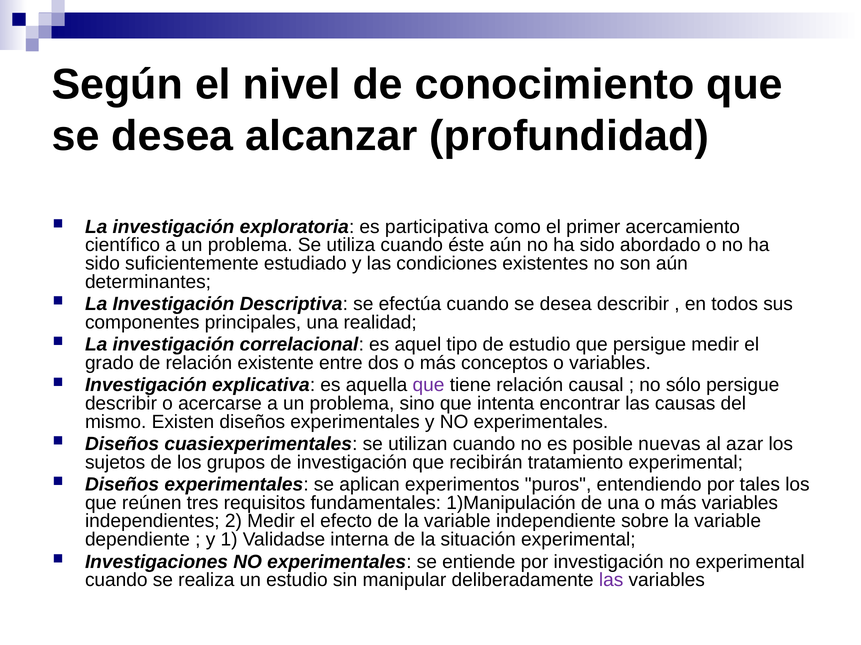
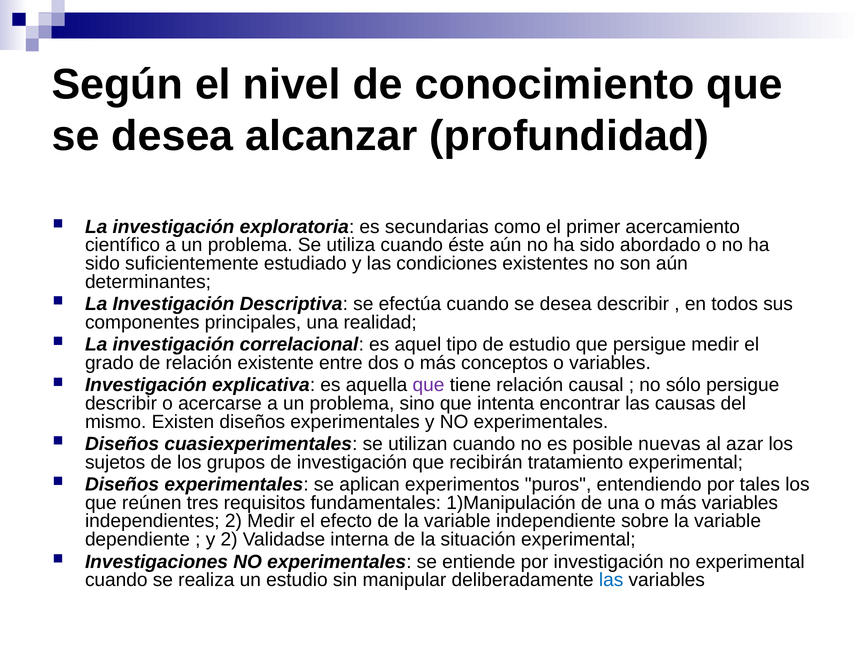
participativa: participativa -> secundarias
y 1: 1 -> 2
las at (611, 581) colour: purple -> blue
